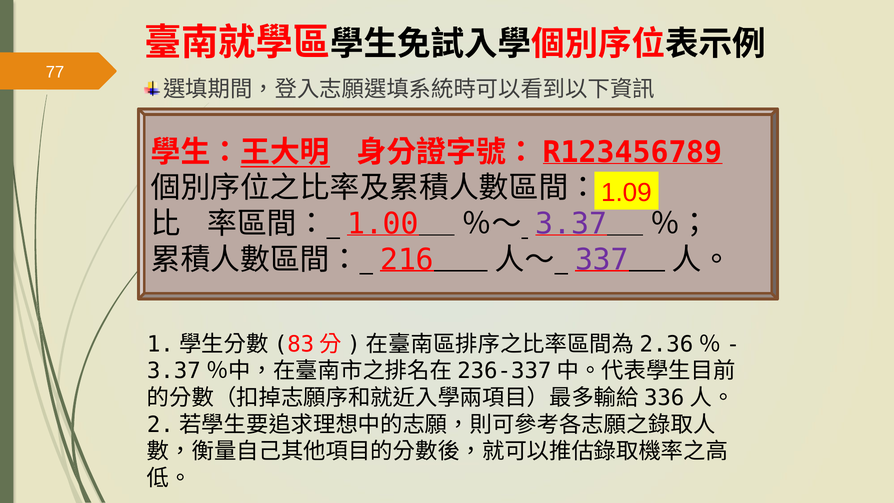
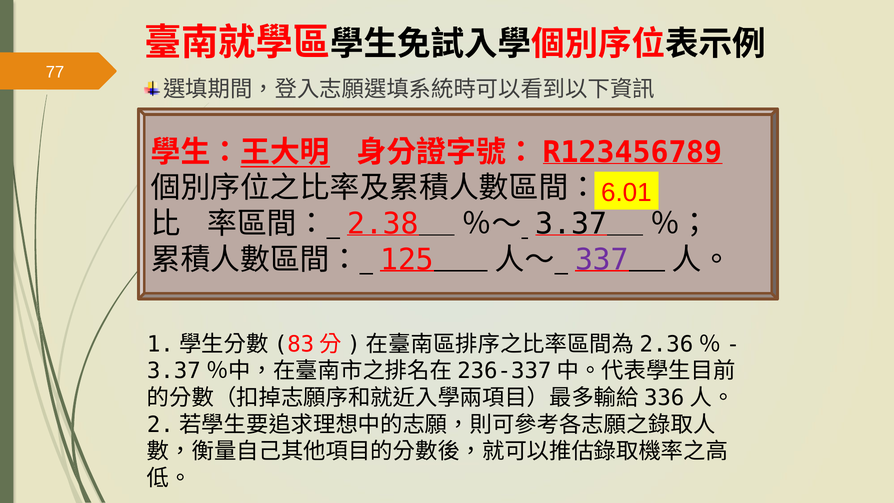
1.09: 1.09 -> 6.01
1.00: 1.00 -> 2.38
3.37 colour: purple -> black
216: 216 -> 125
